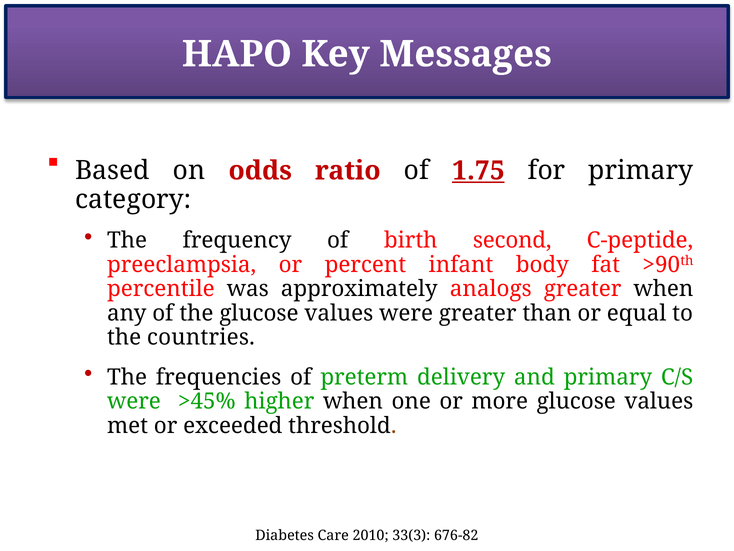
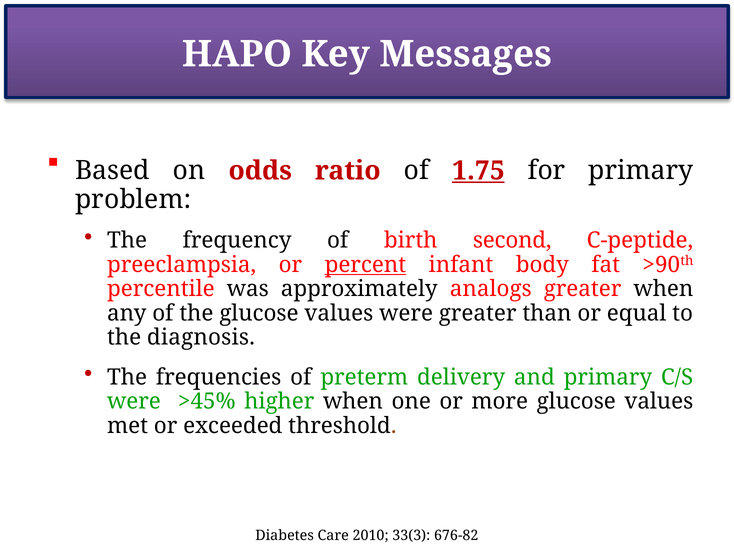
category: category -> problem
percent underline: none -> present
countries: countries -> diagnosis
